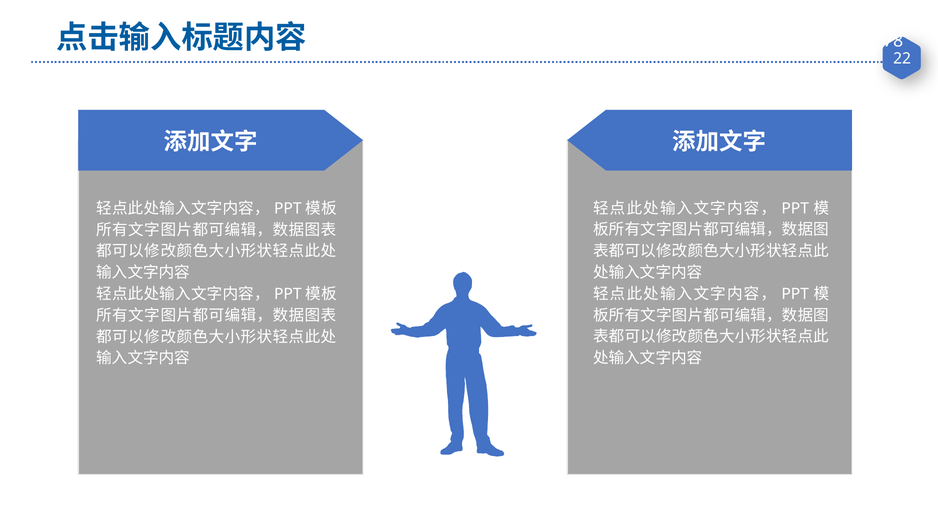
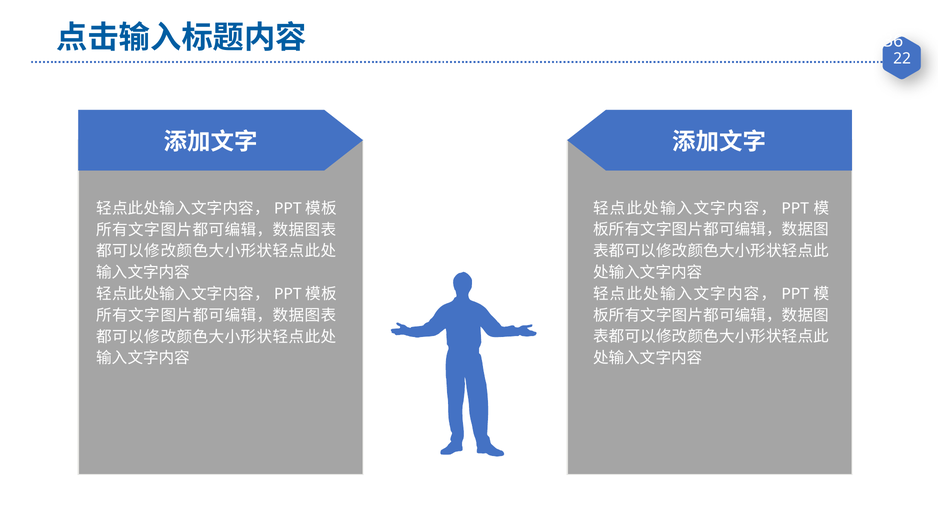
78: 78 -> 36
